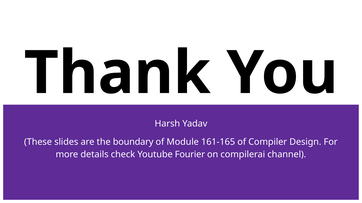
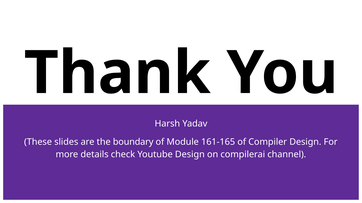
Youtube Fourier: Fourier -> Design
